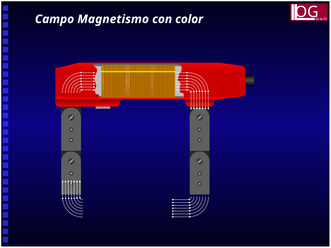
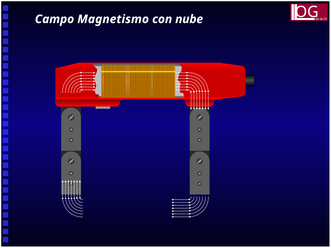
color: color -> nube
